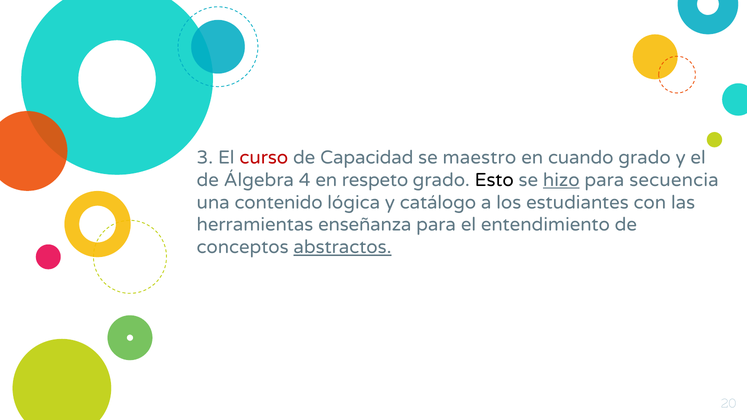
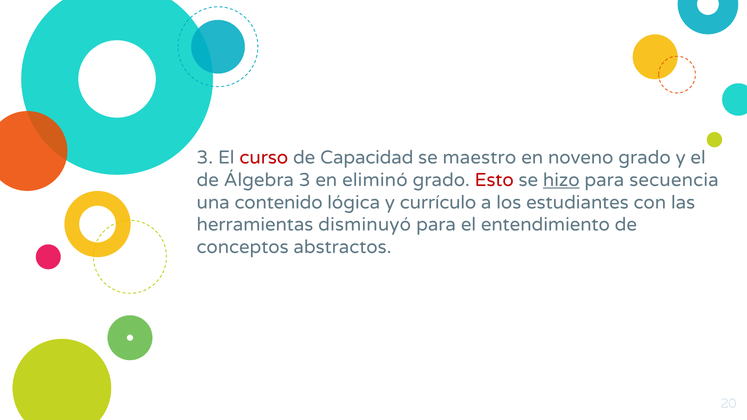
cuando: cuando -> noveno
Álgebra 4: 4 -> 3
respeto: respeto -> eliminó
Esto colour: black -> red
catálogo: catálogo -> currículo
enseñanza: enseñanza -> disminuyó
abstractos underline: present -> none
